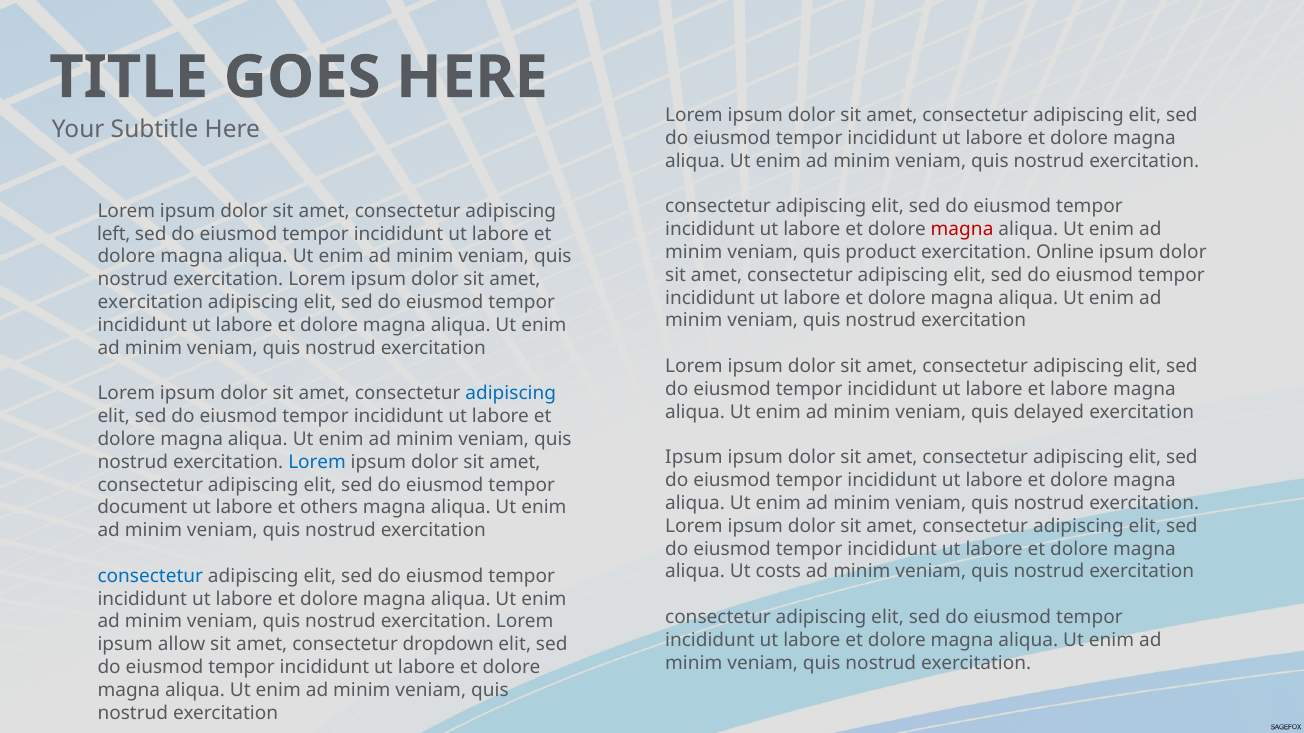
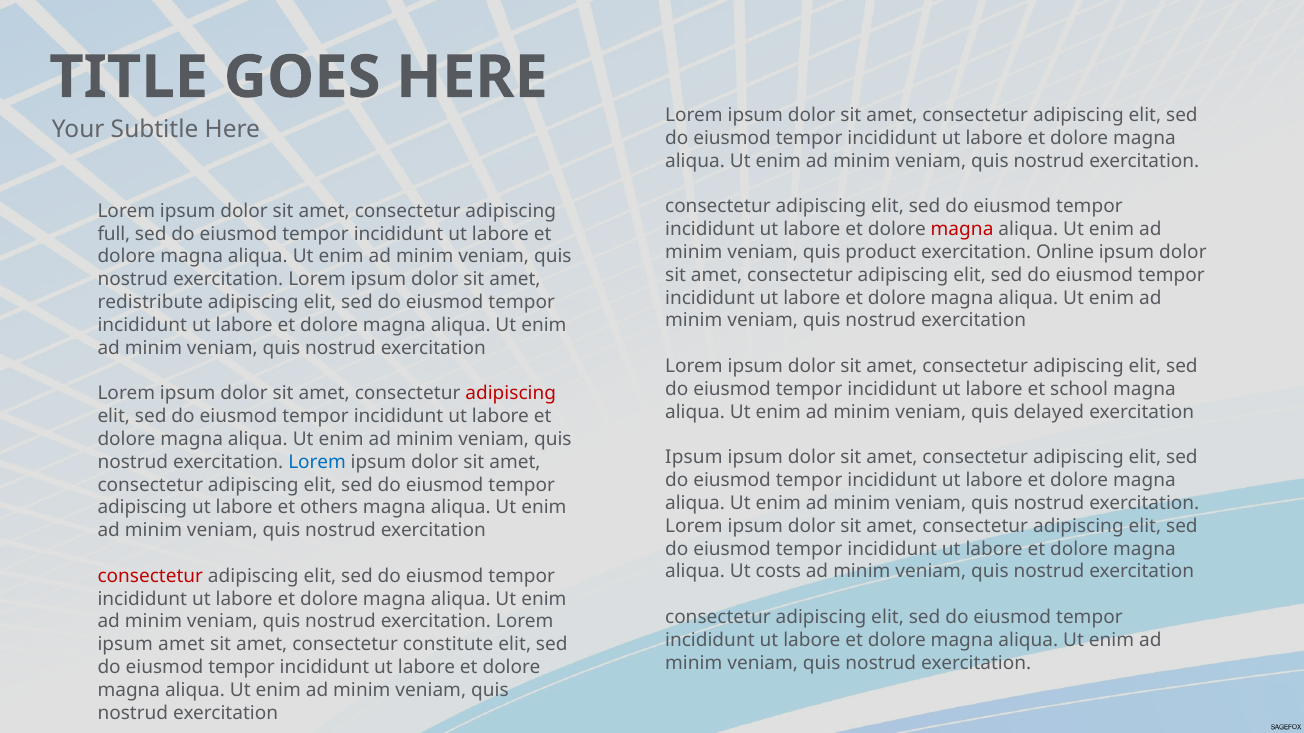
left: left -> full
exercitation at (150, 302): exercitation -> redistribute
et labore: labore -> school
adipiscing at (511, 394) colour: blue -> red
document at (142, 508): document -> adipiscing
consectetur at (150, 576) colour: blue -> red
ipsum allow: allow -> amet
dropdown: dropdown -> constitute
